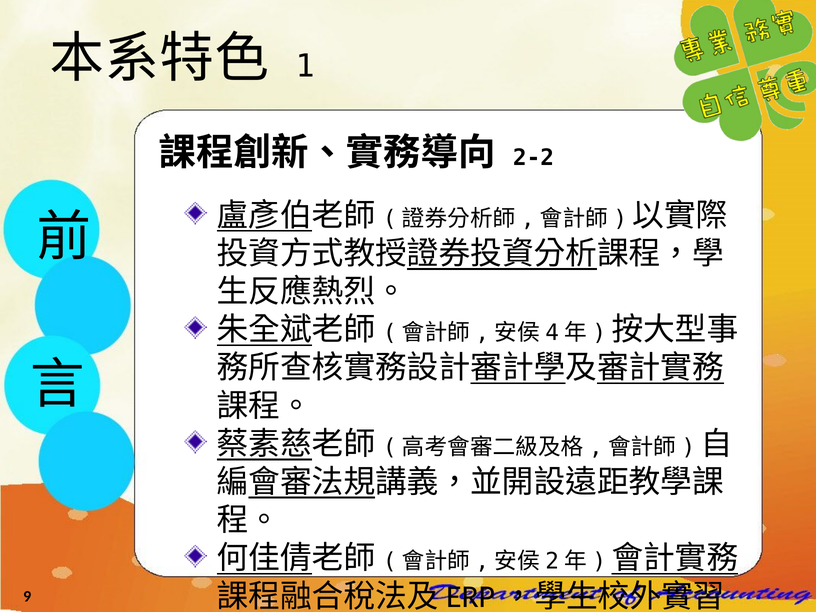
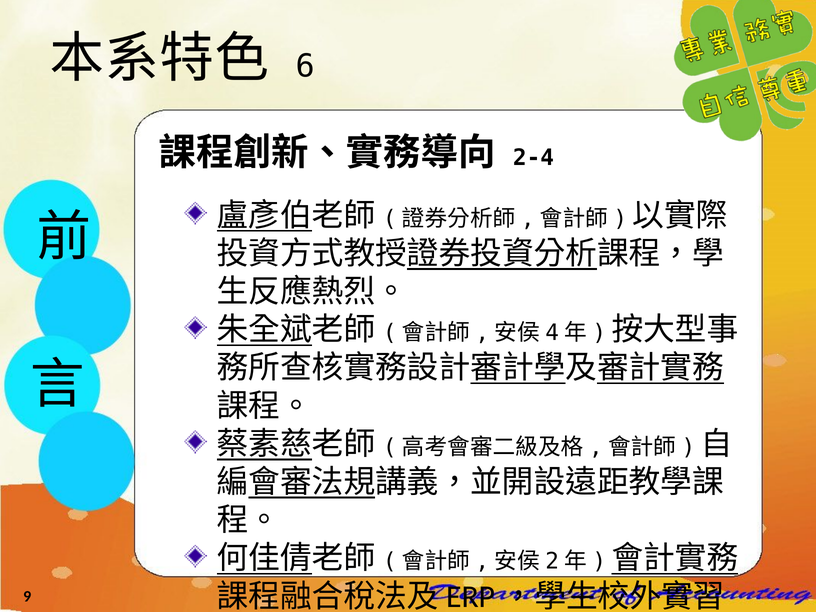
1: 1 -> 6
2-2: 2-2 -> 2-4
